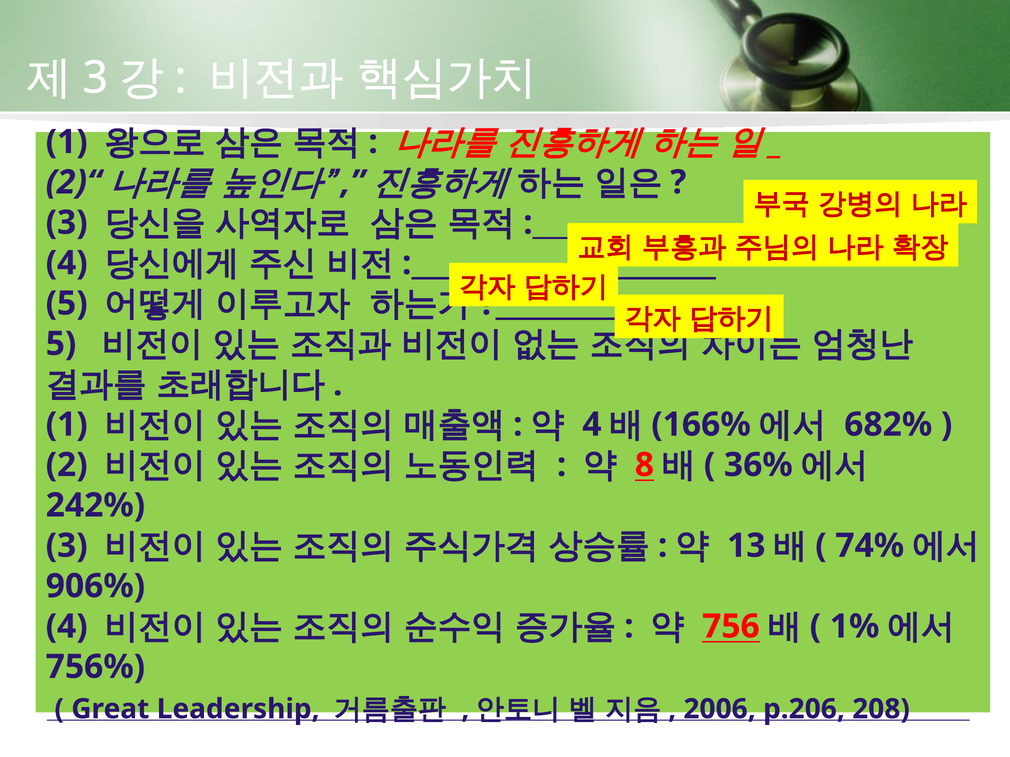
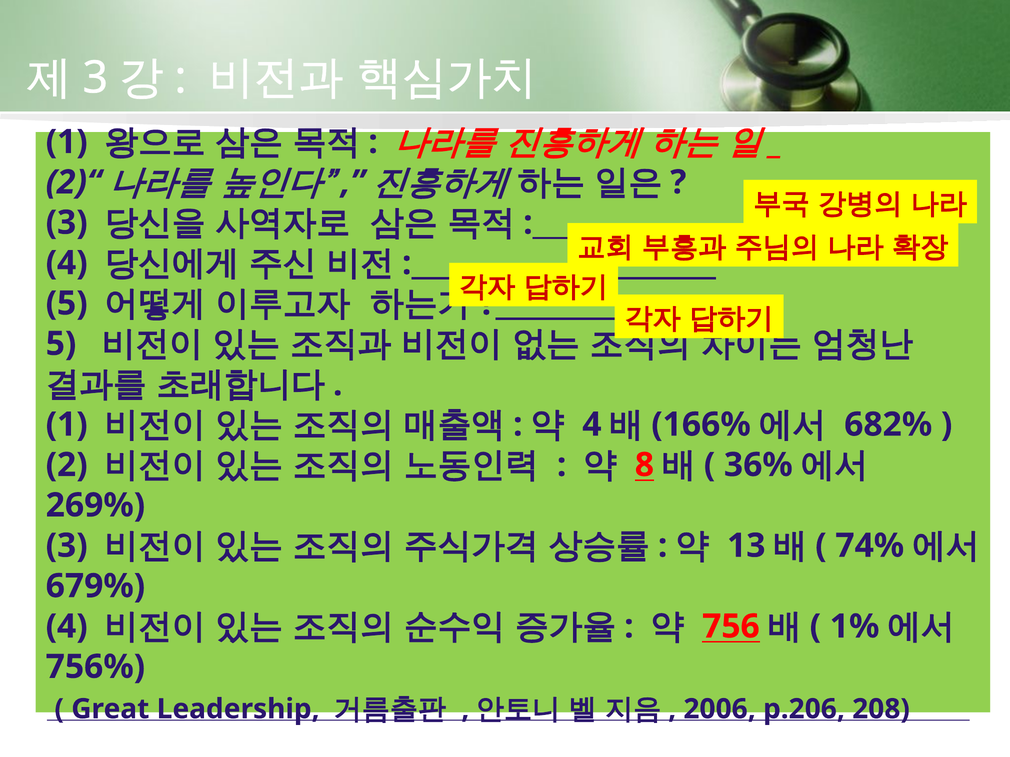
242%: 242% -> 269%
906%: 906% -> 679%
